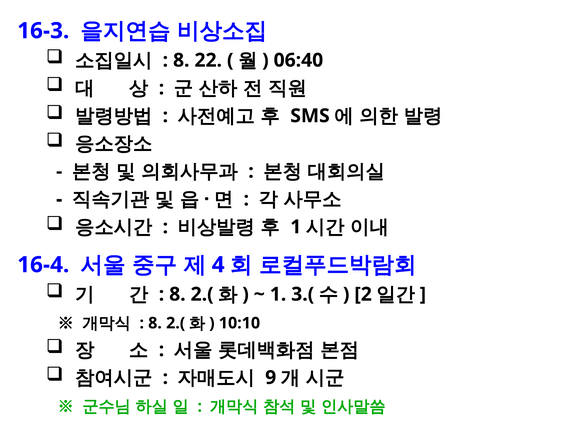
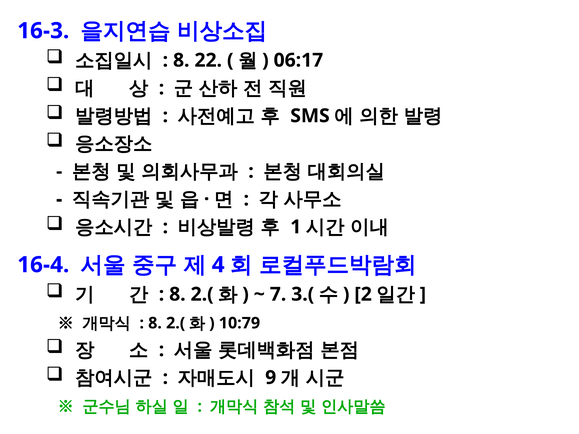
06:40: 06:40 -> 06:17
1 at (278, 294): 1 -> 7
10:10: 10:10 -> 10:79
